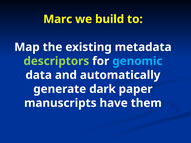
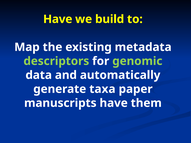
Marc at (58, 19): Marc -> Have
genomic colour: light blue -> light green
dark: dark -> taxa
